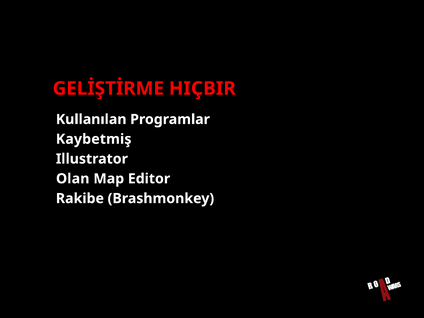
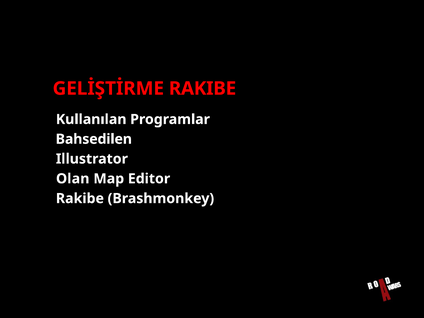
GELİŞTİRME HIÇBIR: HIÇBIR -> RAKIBE
Kaybetmiş: Kaybetmiş -> Bahsedilen
